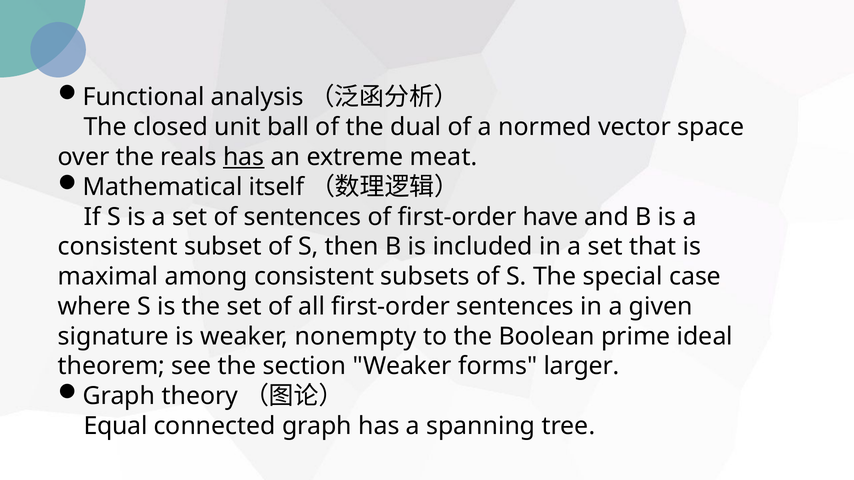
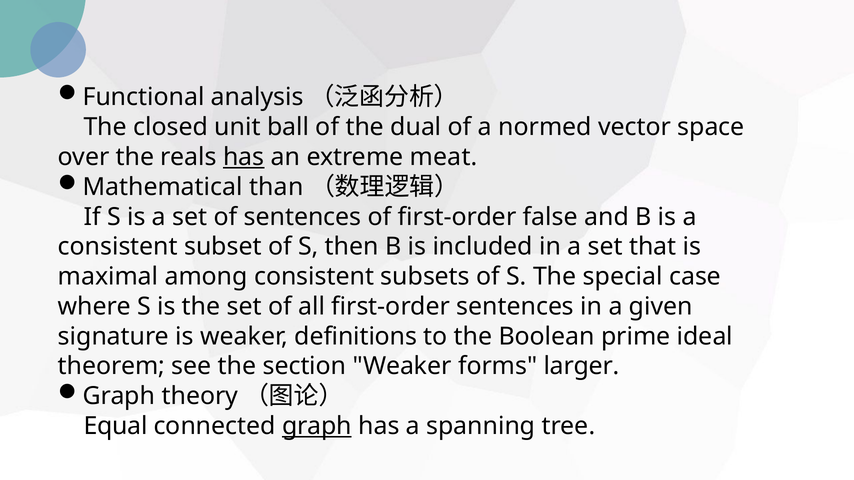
itself: itself -> than
have: have -> false
nonempty: nonempty -> definitions
graph at (317, 426) underline: none -> present
